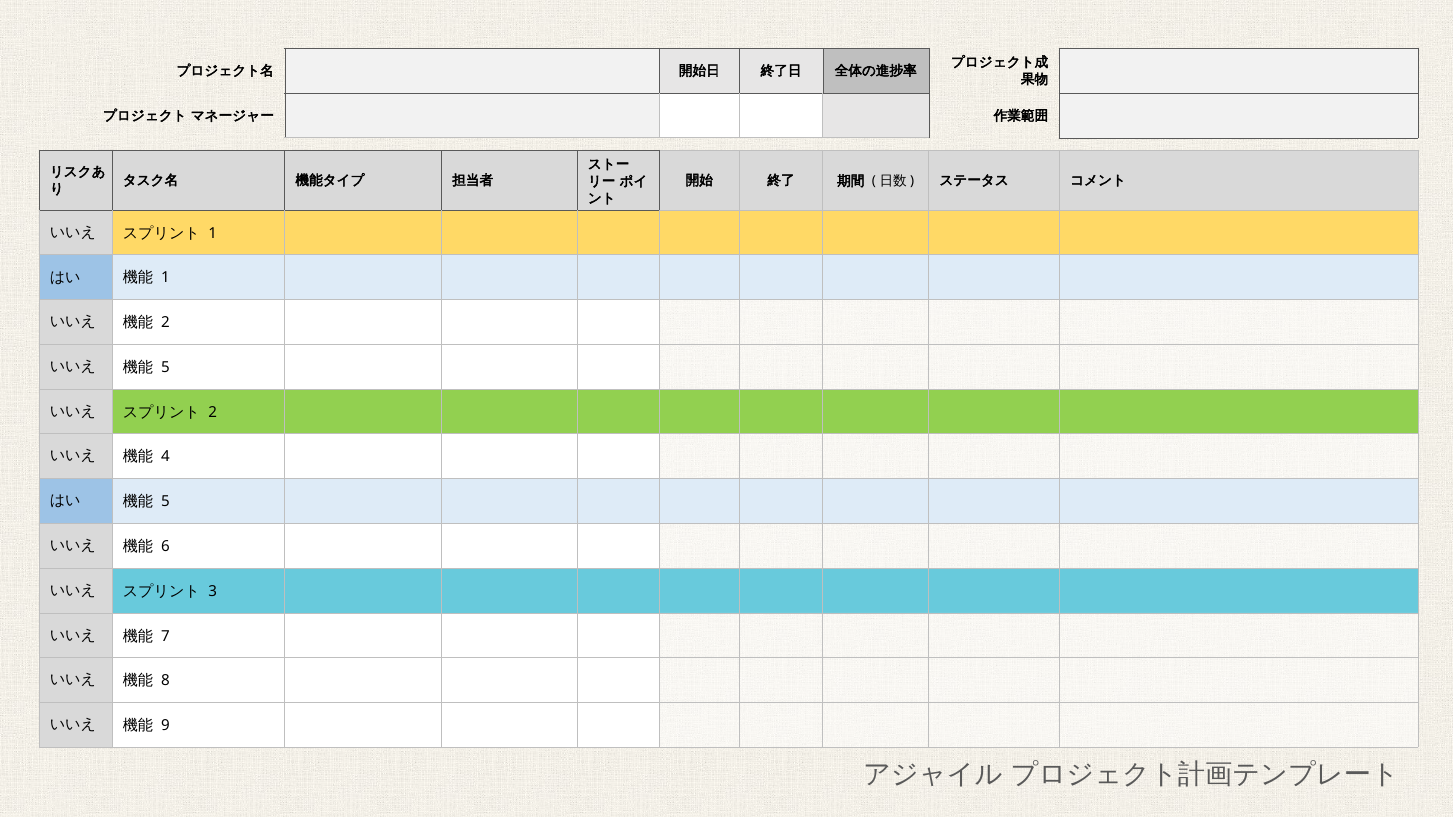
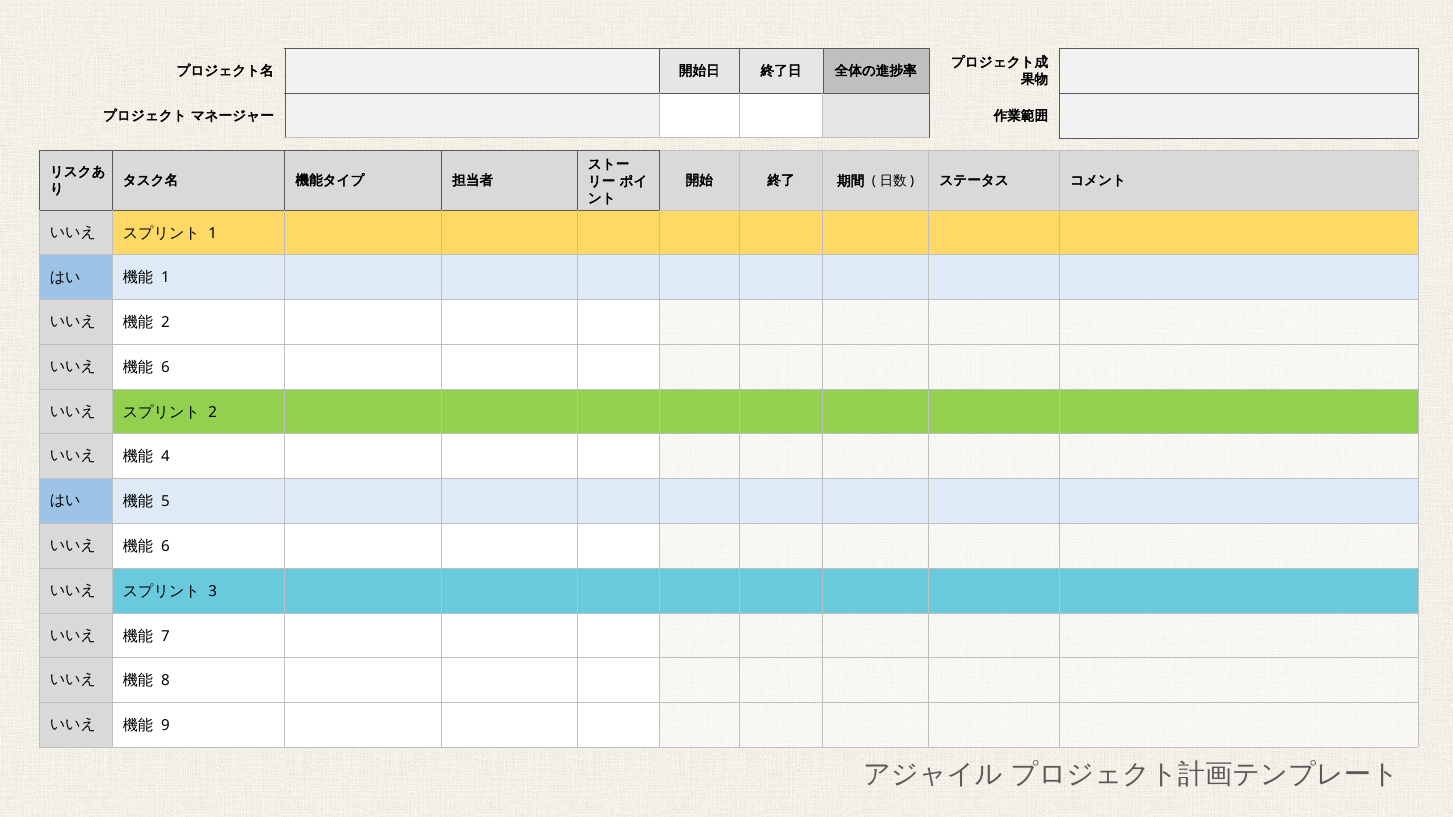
5 at (166, 367): 5 -> 6
